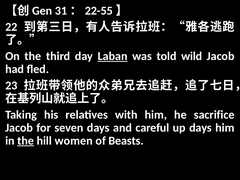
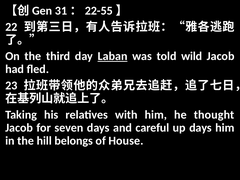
sacrifice: sacrifice -> thought
the at (26, 141) underline: present -> none
women: women -> belongs
Beasts: Beasts -> House
